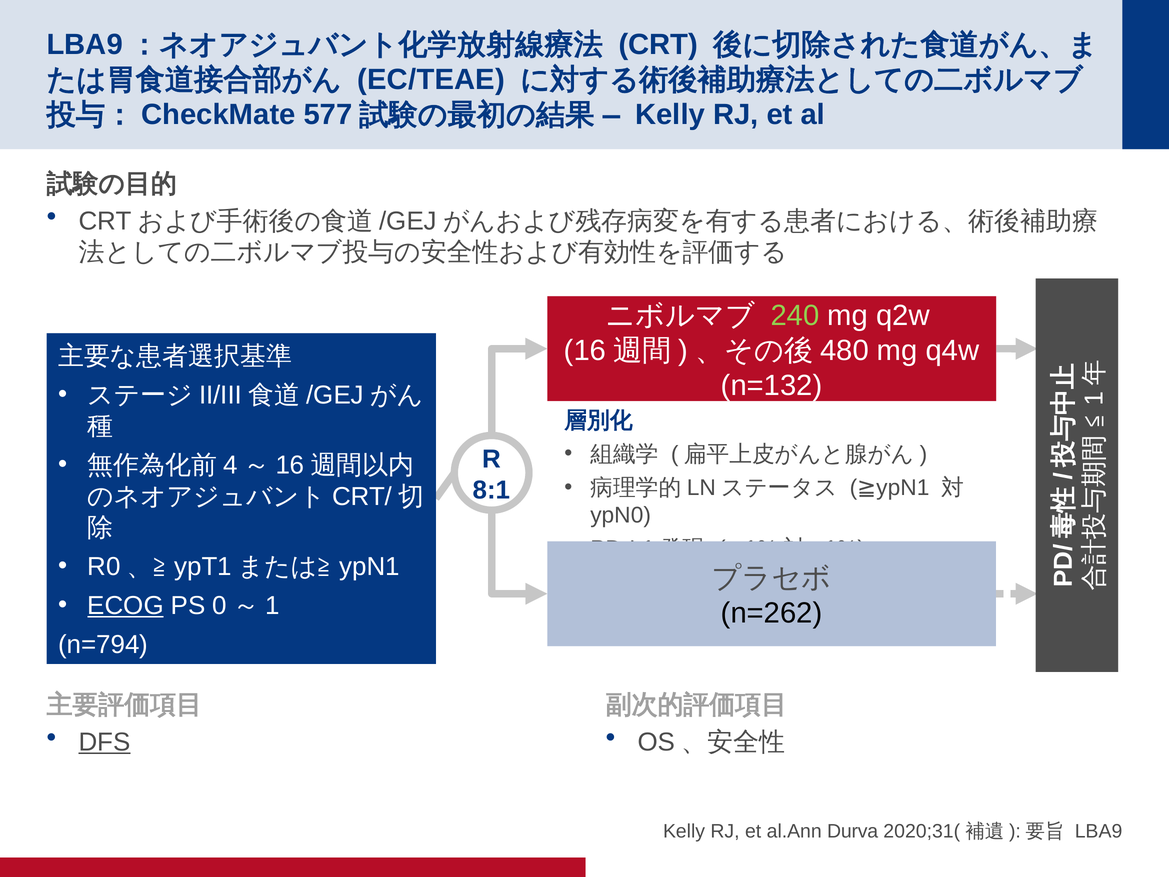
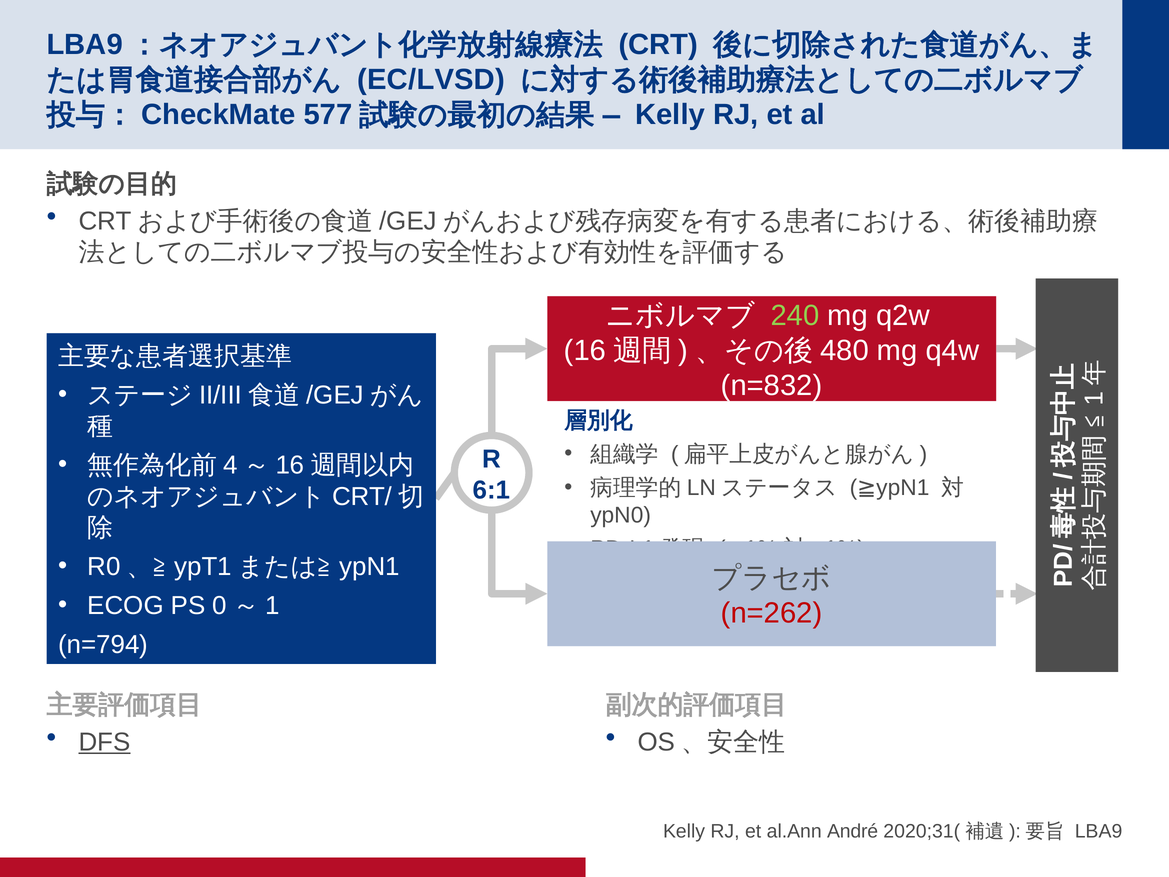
EC/TEAE: EC/TEAE -> EC/LVSD
n=132: n=132 -> n=832
8:1: 8:1 -> 6:1
ECOG underline: present -> none
n=262 colour: black -> red
Durva: Durva -> André
